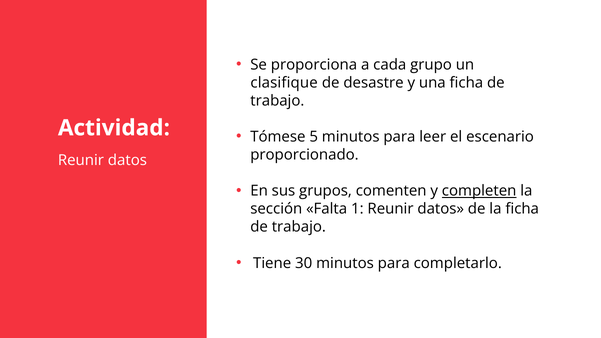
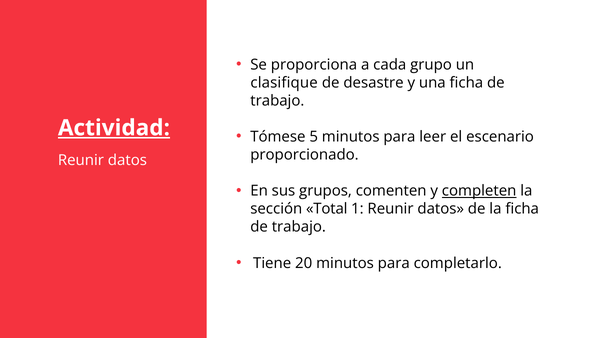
Actividad underline: none -> present
Falta: Falta -> Total
30: 30 -> 20
